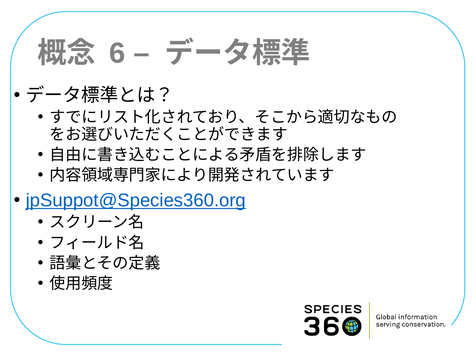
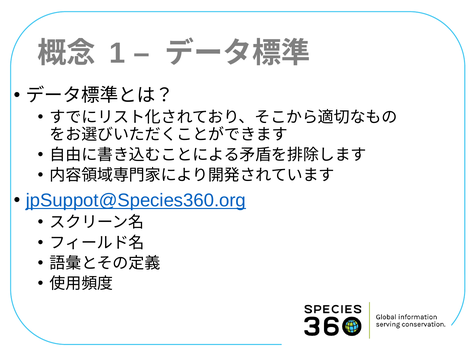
6: 6 -> 1
